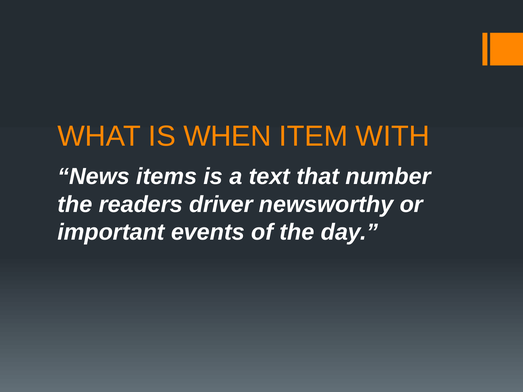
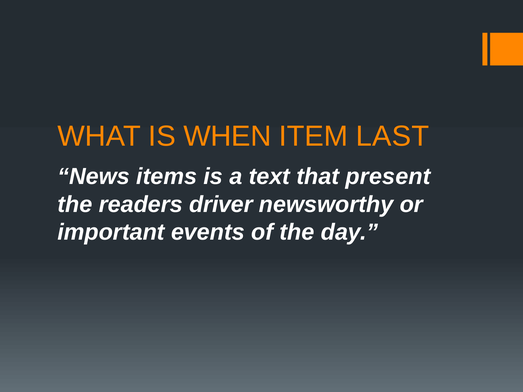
WITH: WITH -> LAST
number: number -> present
